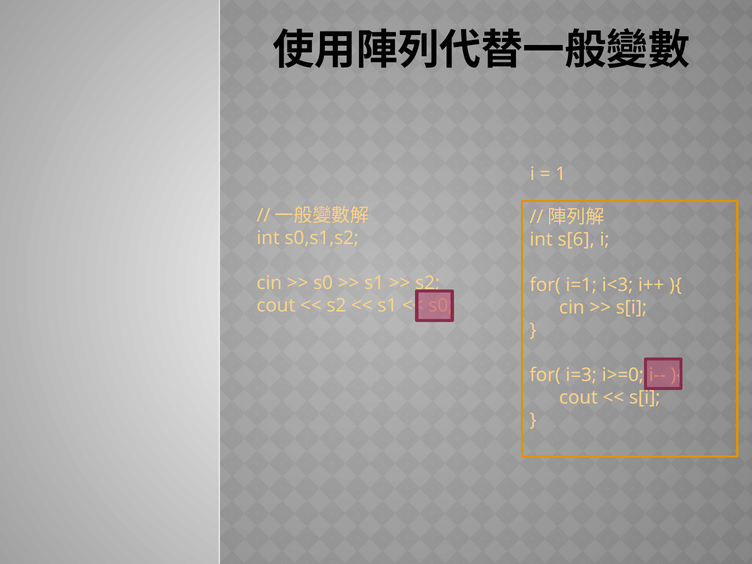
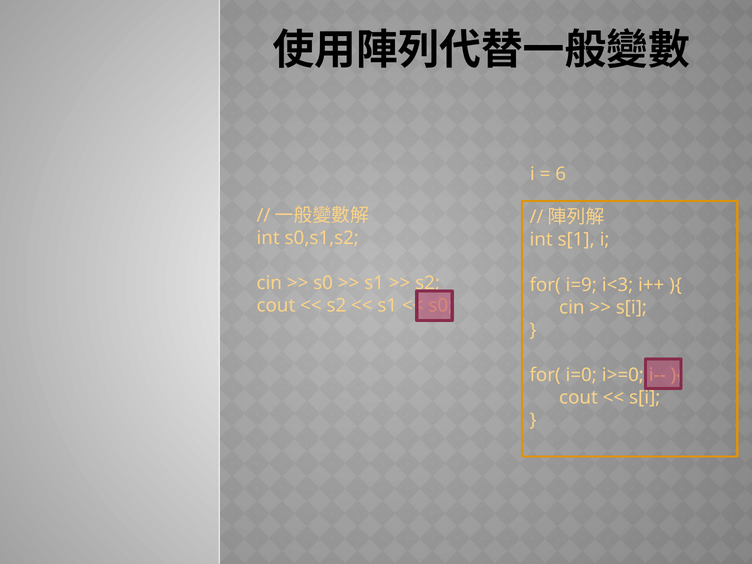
1: 1 -> 6
s[6: s[6 -> s[1
i=1: i=1 -> i=9
i=3: i=3 -> i=0
